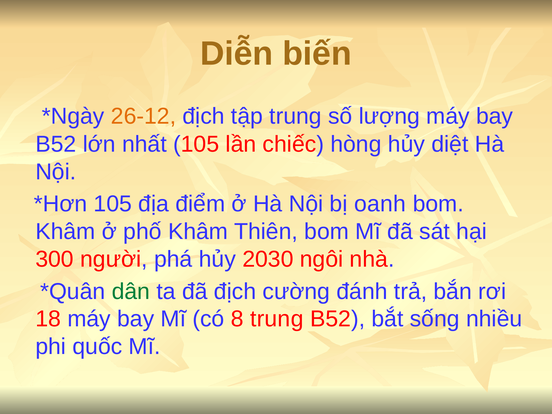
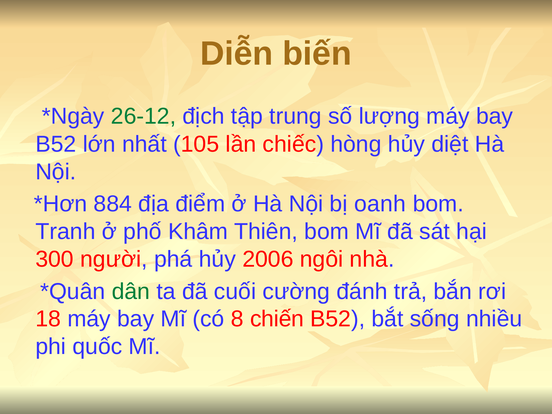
26-12 colour: orange -> green
105 at (113, 204): 105 -> 884
Khâm at (65, 232): Khâm -> Tranh
2030: 2030 -> 2006
đã địch: địch -> cuối
8 trung: trung -> chiến
